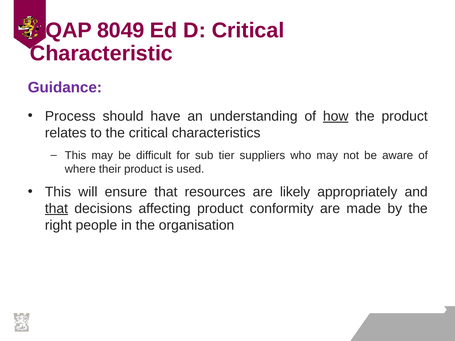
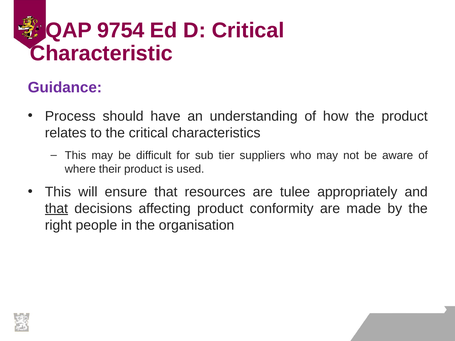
8049: 8049 -> 9754
how underline: present -> none
likely: likely -> tulee
